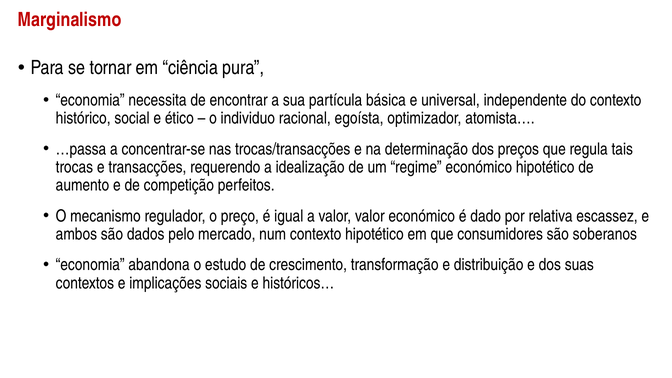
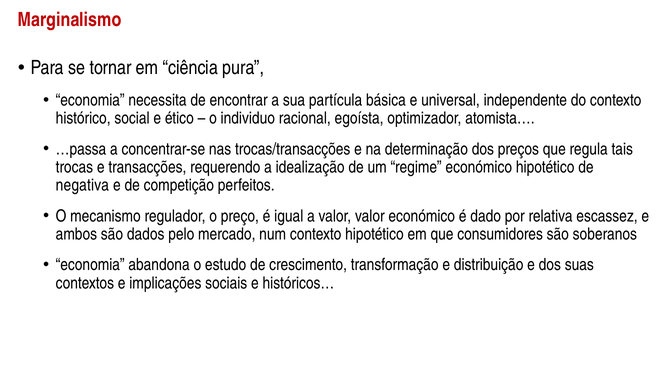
aumento: aumento -> negativa
